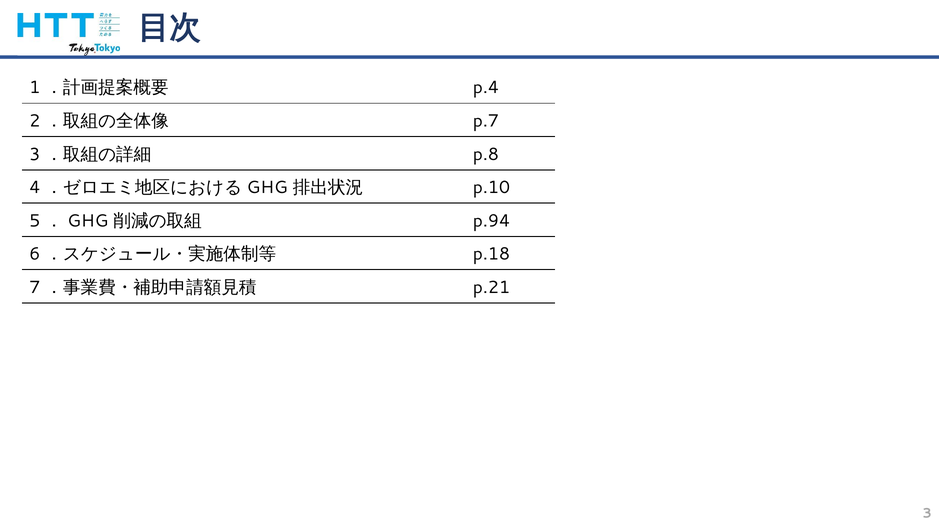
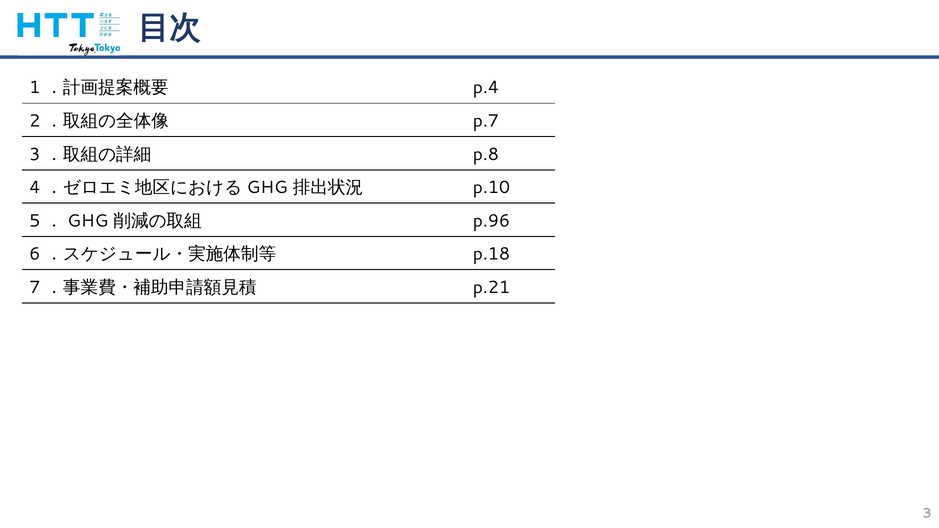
p.94: p.94 -> p.96
